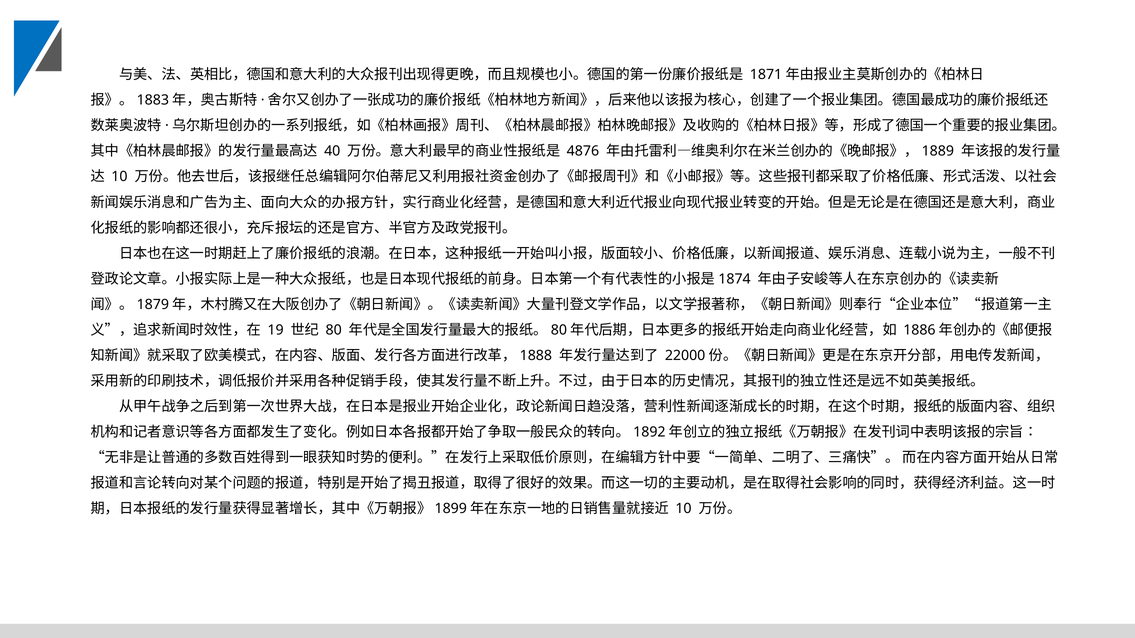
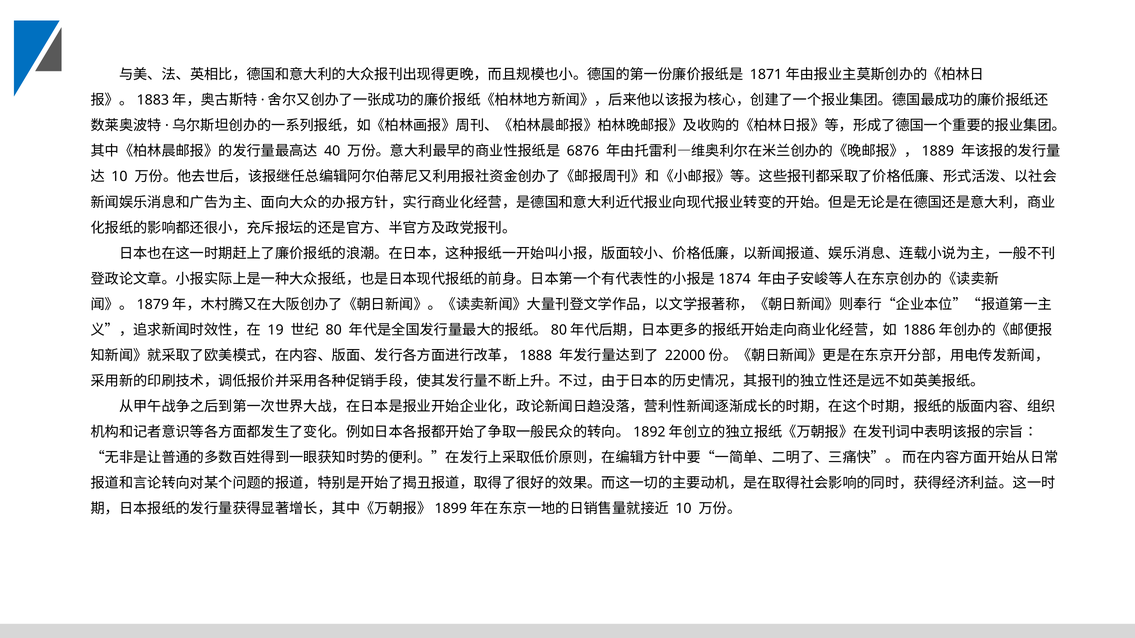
4876: 4876 -> 6876
